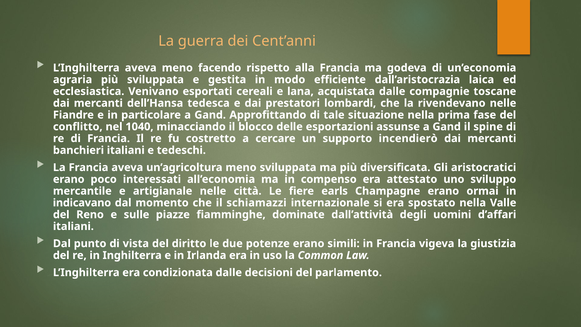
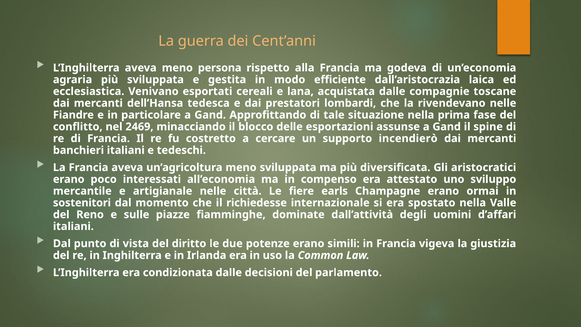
facendo: facendo -> persona
1040: 1040 -> 2469
indicavano: indicavano -> sostenitori
schiamazzi: schiamazzi -> richiedesse
